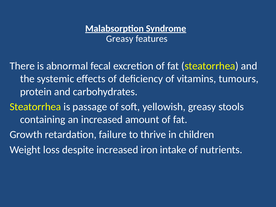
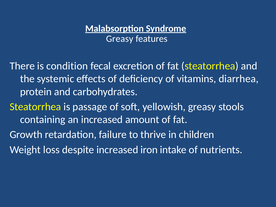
abnormal: abnormal -> condition
tumours: tumours -> diarrhea
